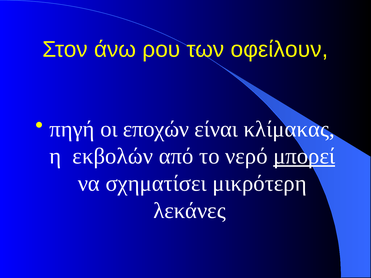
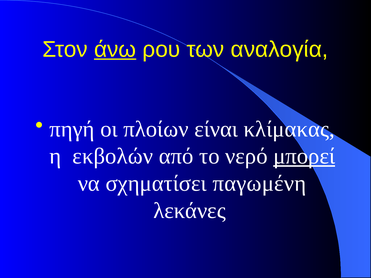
άνω underline: none -> present
οφείλουν: οφείλουν -> αναλογία
εποχών: εποχών -> πλοίων
μικρότερη: μικρότερη -> παγωμένη
